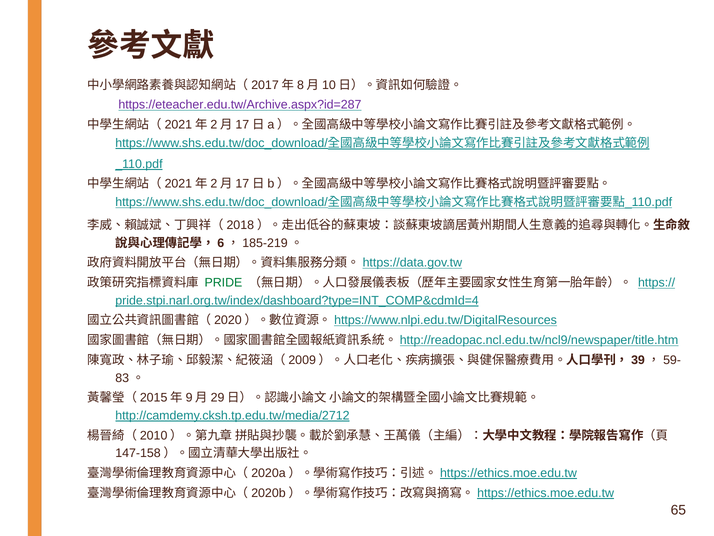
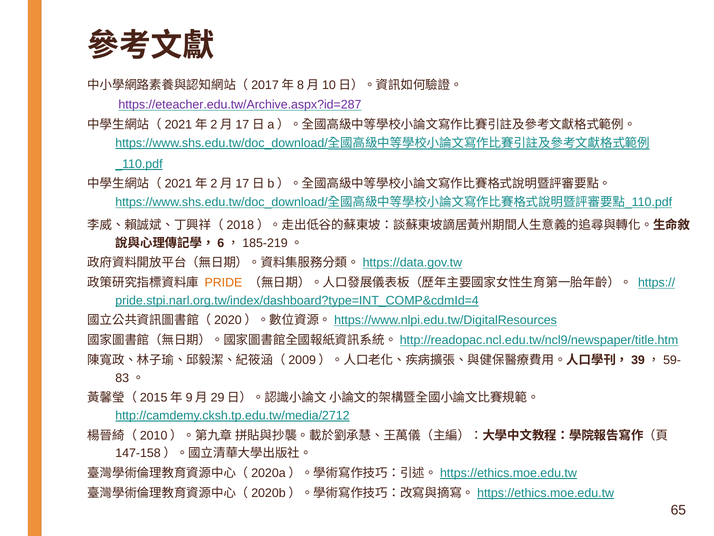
PRIDE colour: green -> orange
